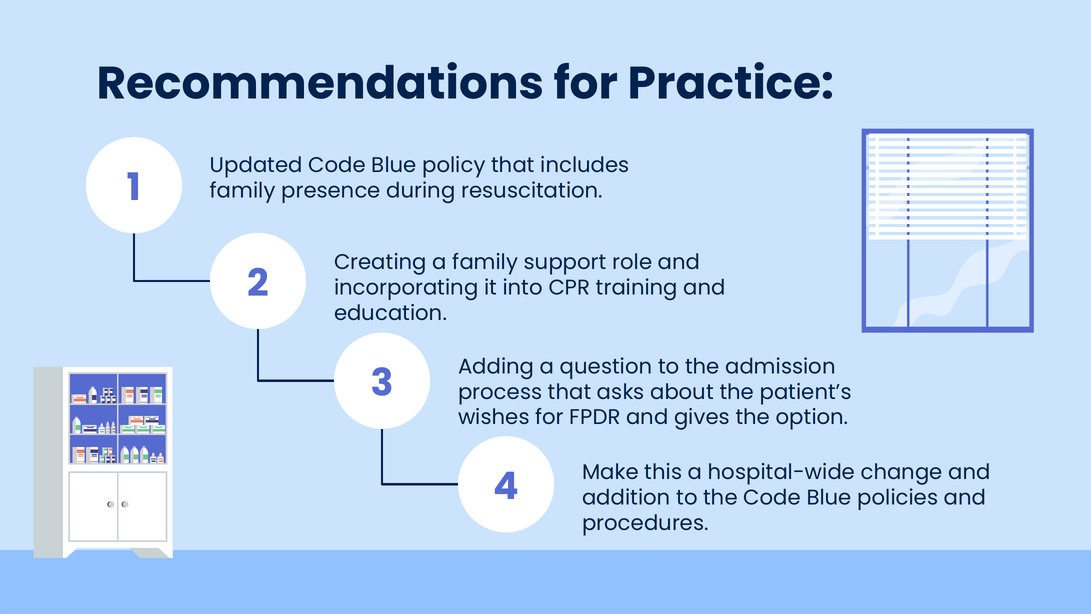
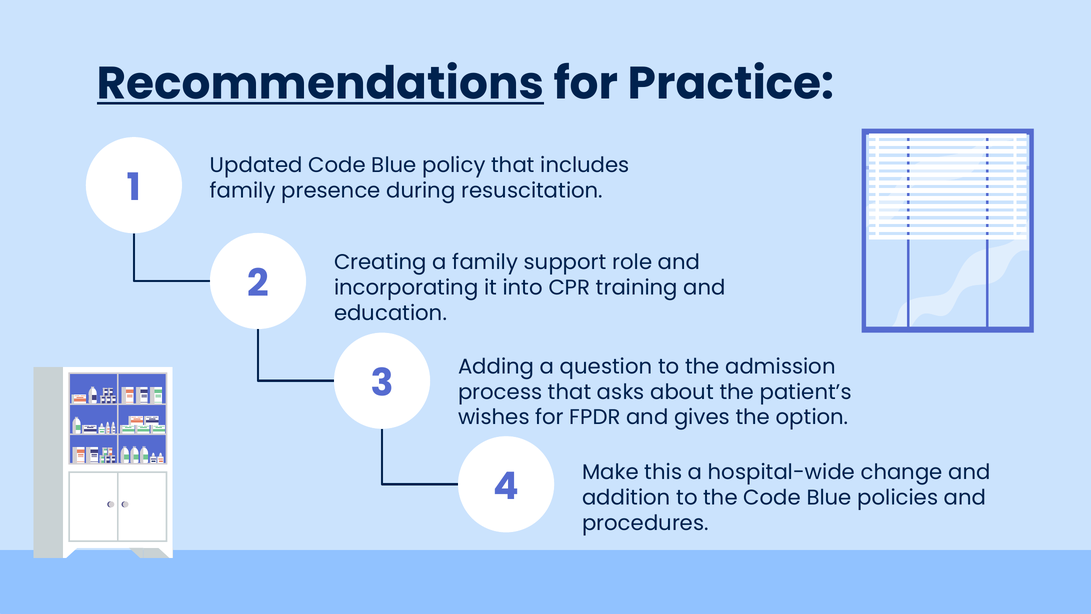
Recommendations underline: none -> present
